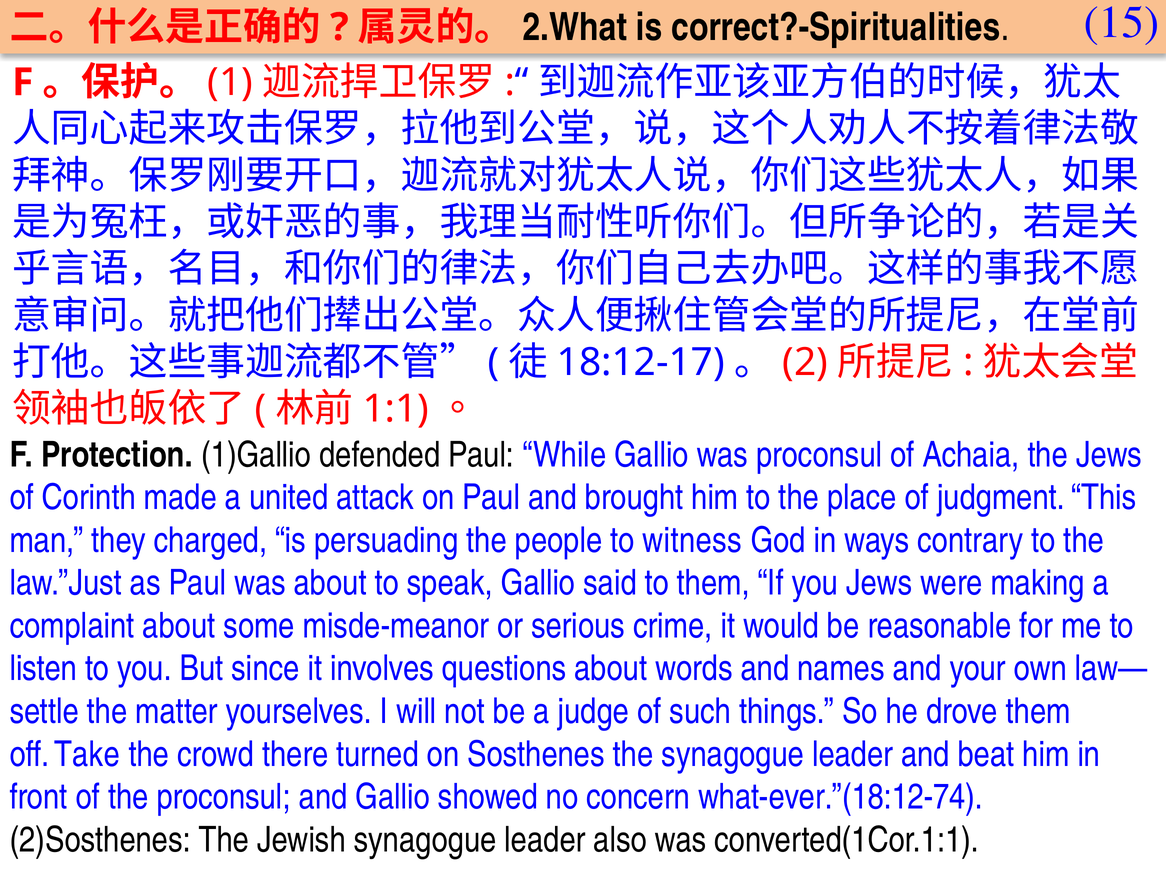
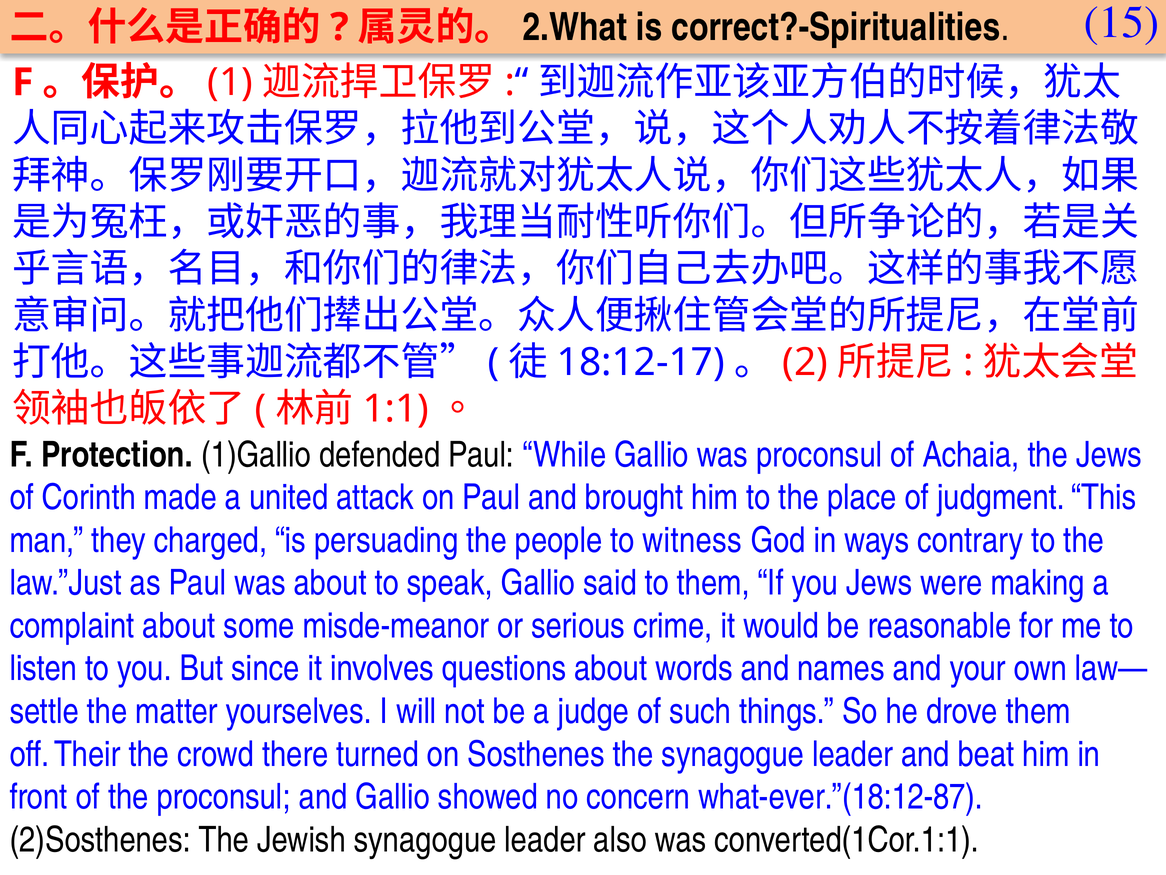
Take: Take -> Their
what-ever.”(18:12-74: what-ever.”(18:12-74 -> what-ever.”(18:12-87
